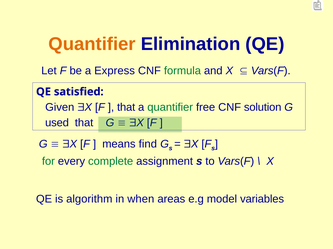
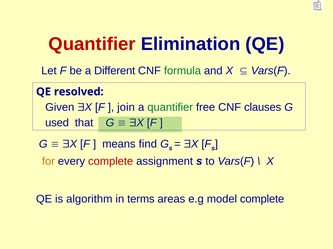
Quantifier at (92, 44) colour: orange -> red
Express: Express -> Different
satisfied: satisfied -> resolved
that at (126, 108): that -> join
solution: solution -> clauses
for colour: green -> orange
complete at (111, 162) colour: green -> red
when: when -> terms
model variables: variables -> complete
